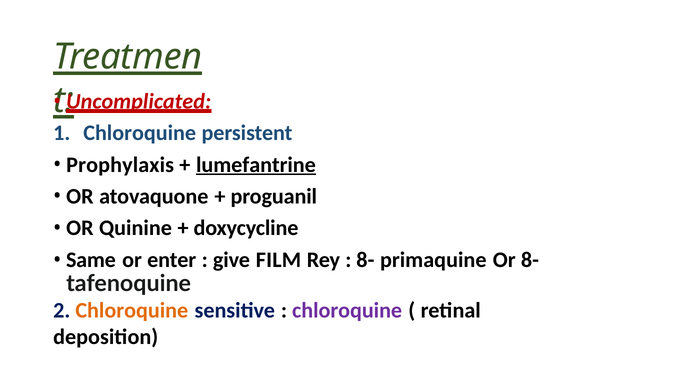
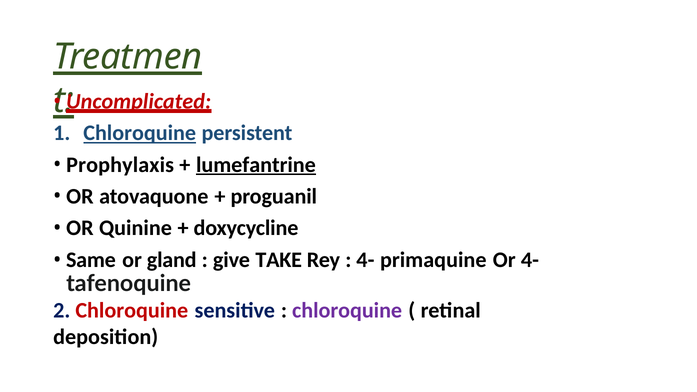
Chloroquine at (140, 133) underline: none -> present
enter: enter -> gland
FILM: FILM -> TAKE
8- at (365, 260): 8- -> 4-
Or 8-: 8- -> 4-
Chloroquine at (132, 311) colour: orange -> red
